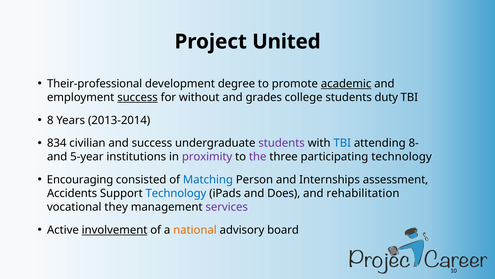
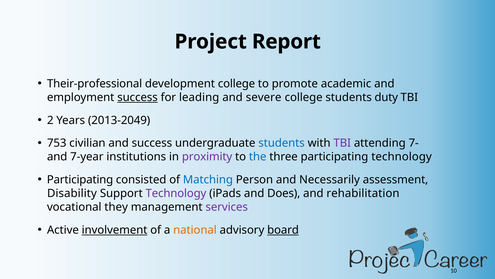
United: United -> Report
development degree: degree -> college
academic underline: present -> none
without: without -> leading
grades: grades -> severe
8: 8 -> 2
2013-2014: 2013-2014 -> 2013-2049
834: 834 -> 753
students at (282, 143) colour: purple -> blue
TBI at (342, 143) colour: blue -> purple
8-: 8- -> 7-
5-year: 5-year -> 7-year
the colour: purple -> blue
Encouraging at (80, 179): Encouraging -> Participating
Internships: Internships -> Necessarily
Accidents: Accidents -> Disability
Technology at (176, 193) colour: blue -> purple
board underline: none -> present
